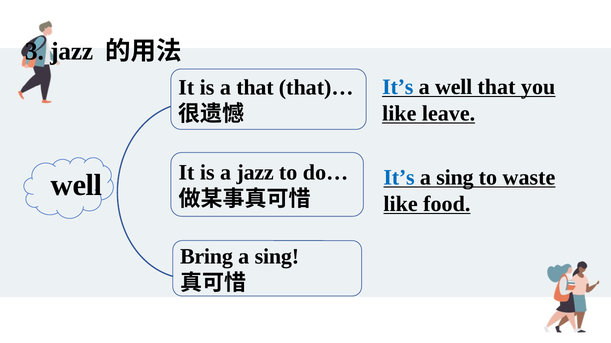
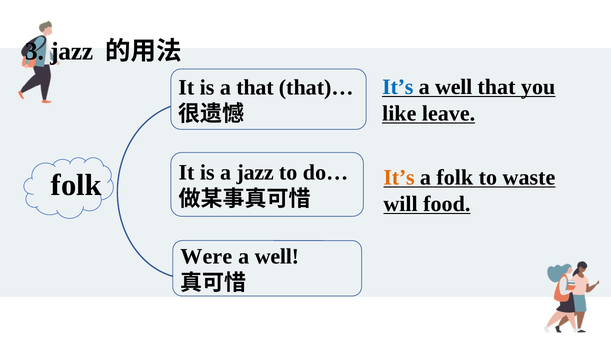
It’s at (399, 178) colour: blue -> orange
sing at (455, 178): sing -> folk
well at (77, 185): well -> folk
like at (401, 204): like -> will
Bring: Bring -> Were
sing at (277, 257): sing -> well
